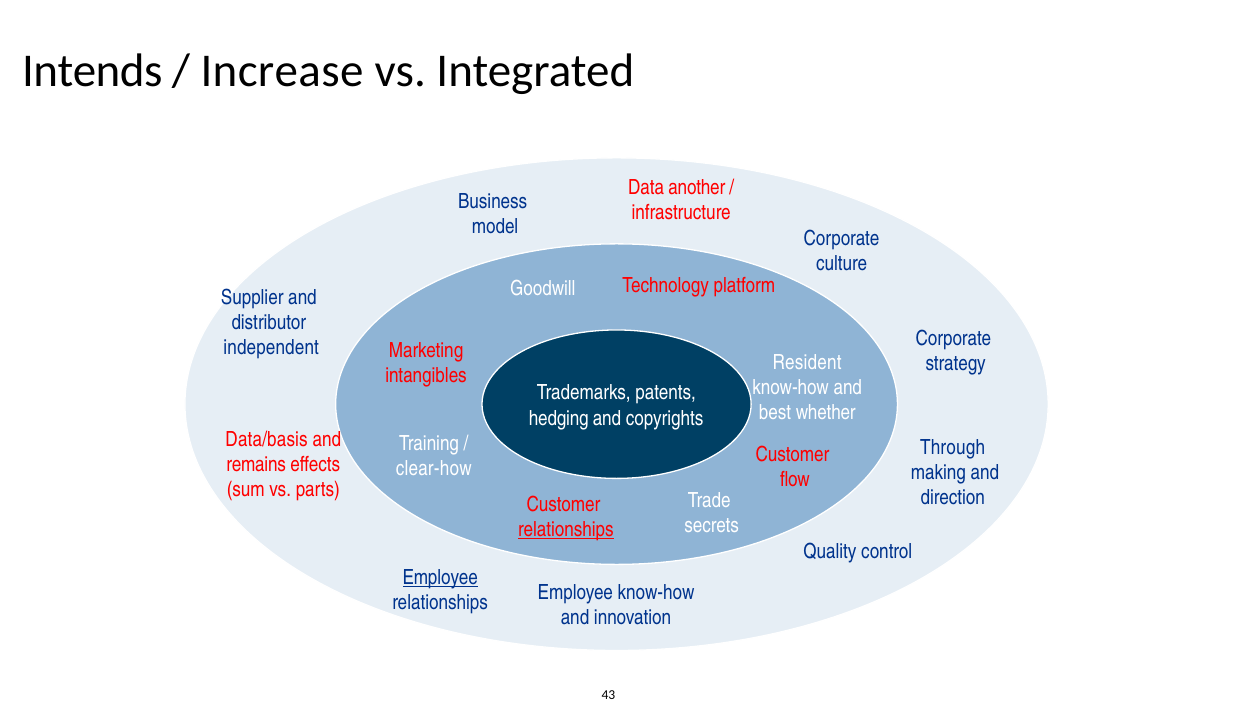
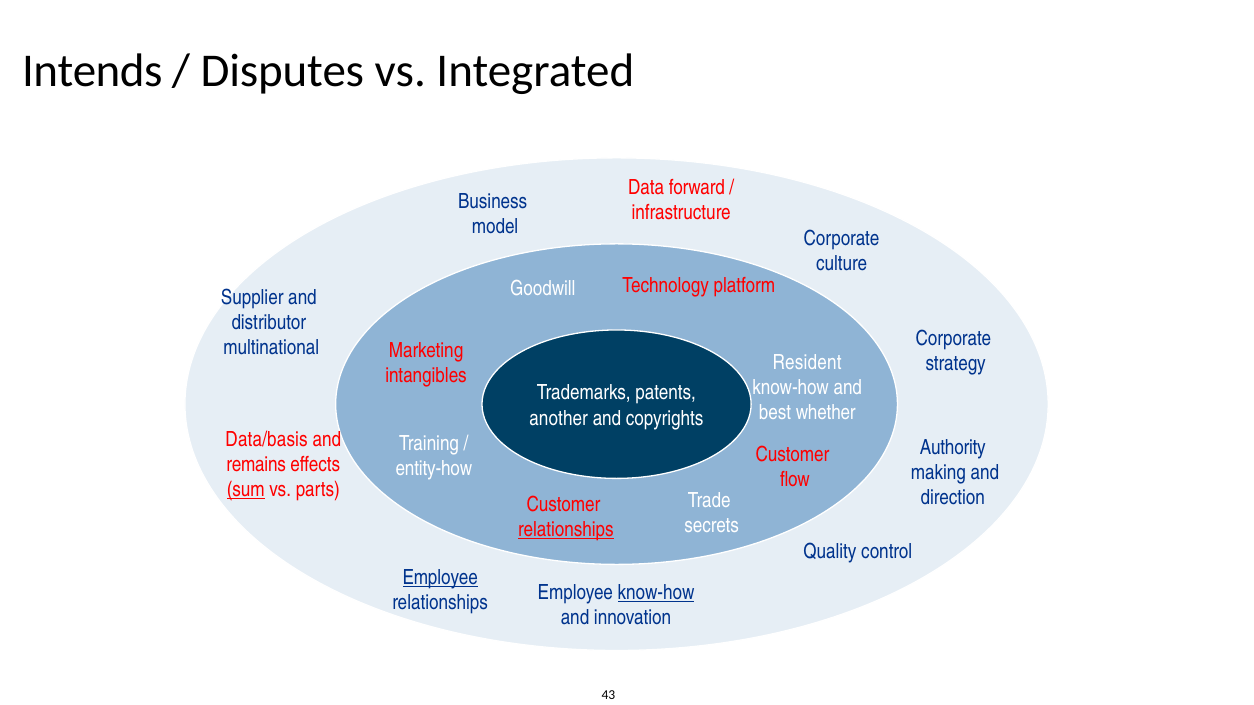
Increase: Increase -> Disputes
another: another -> forward
independent: independent -> multinational
hedging: hedging -> another
Through: Through -> Authority
clear-how: clear-how -> entity-how
sum underline: none -> present
know-how at (656, 593) underline: none -> present
